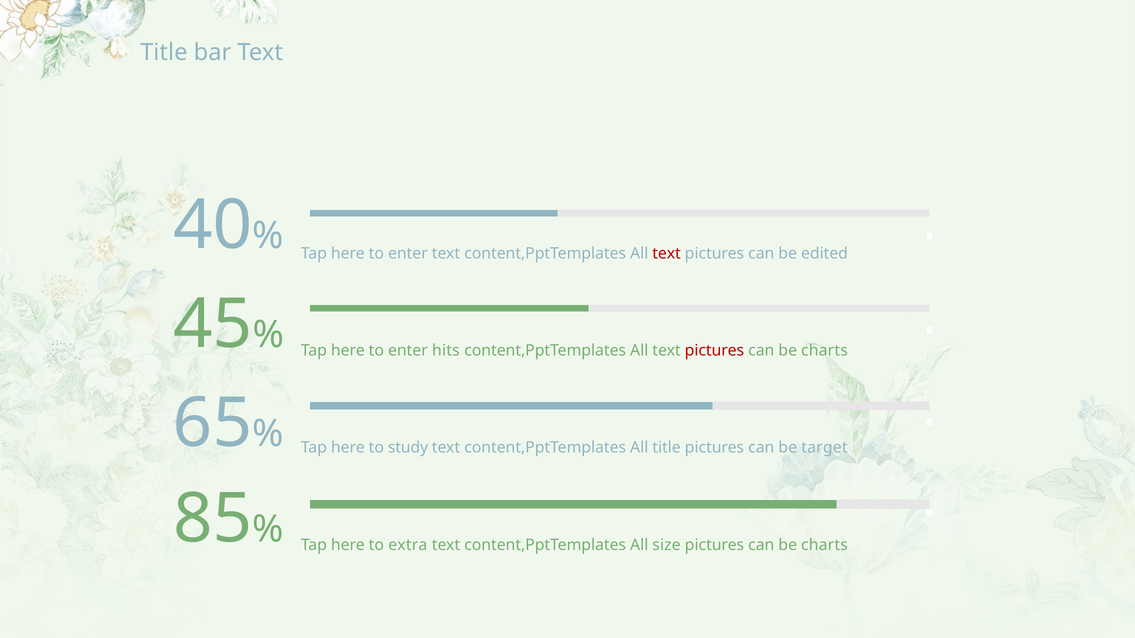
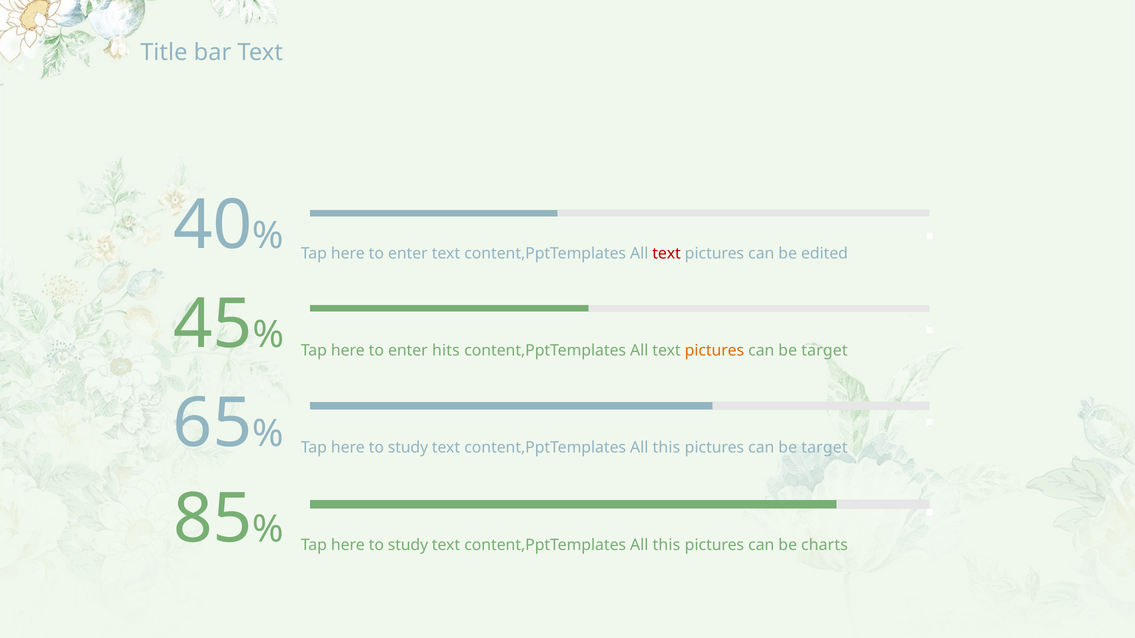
pictures at (714, 351) colour: red -> orange
charts at (824, 351): charts -> target
title at (667, 448): title -> this
extra at (408, 545): extra -> study
size at (666, 545): size -> this
